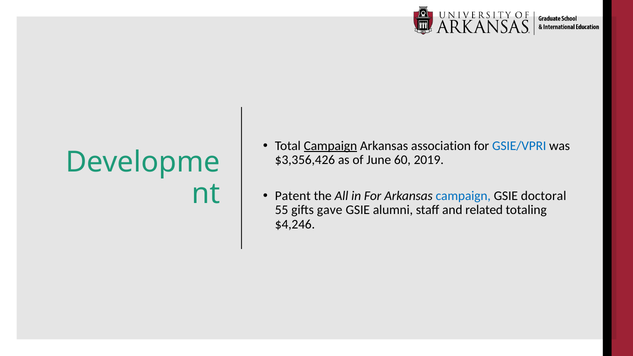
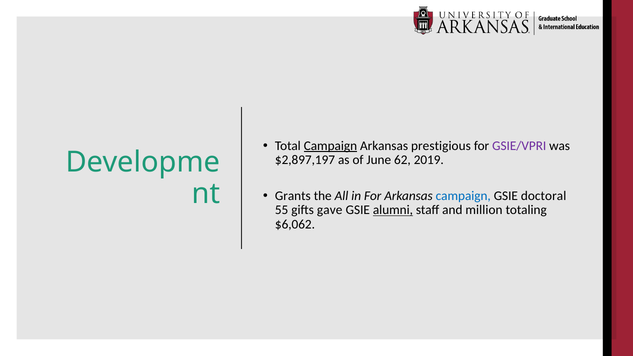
association: association -> prestigious
GSIE/VPRI colour: blue -> purple
$3,356,426: $3,356,426 -> $2,897,197
60: 60 -> 62
Patent: Patent -> Grants
alumni underline: none -> present
related: related -> million
$4,246: $4,246 -> $6,062
